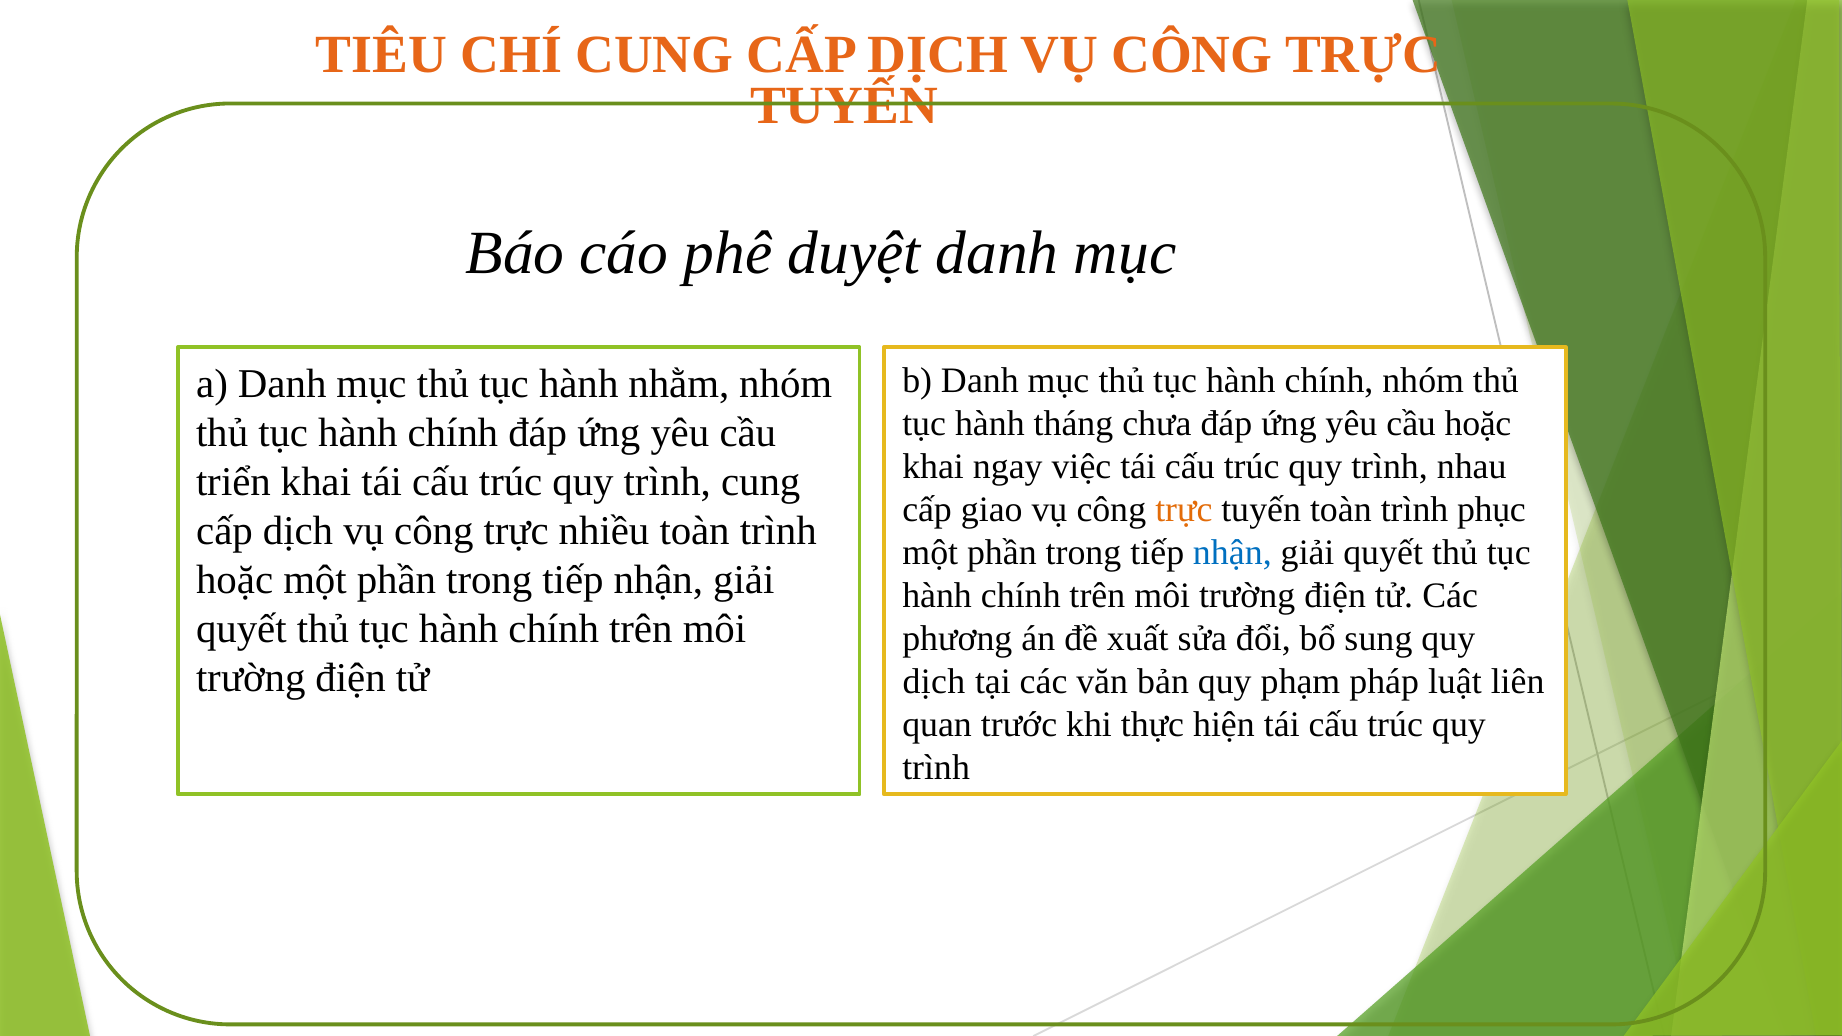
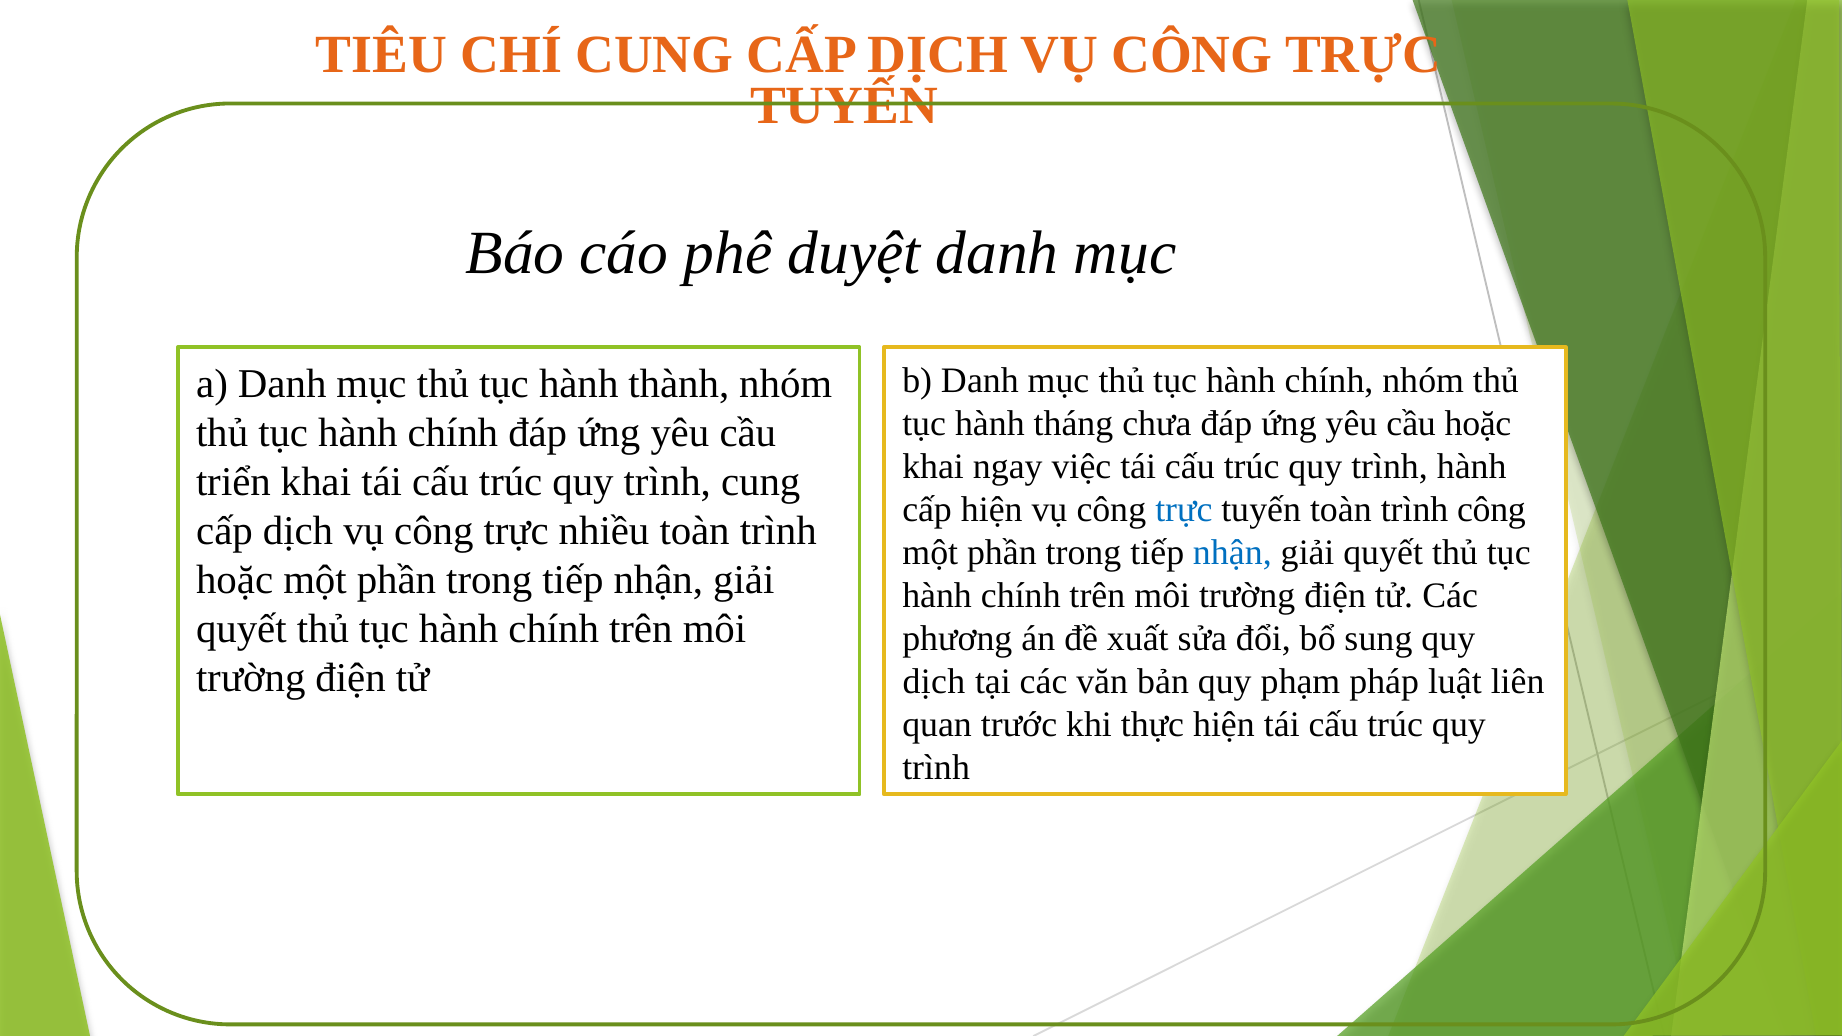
nhằm: nhằm -> thành
trình nhau: nhau -> hành
cấp giao: giao -> hiện
trực at (1184, 510) colour: orange -> blue
trình phục: phục -> công
